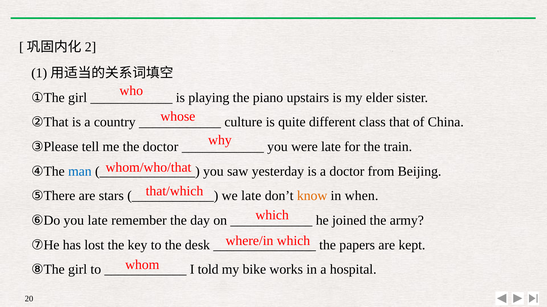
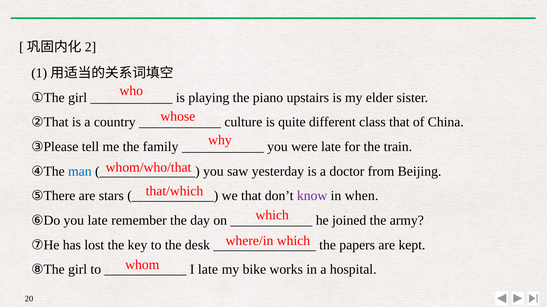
the doctor: doctor -> family
we late: late -> that
know colour: orange -> purple
I told: told -> late
